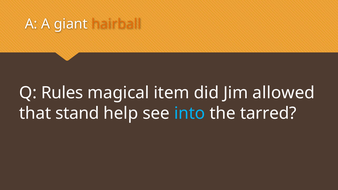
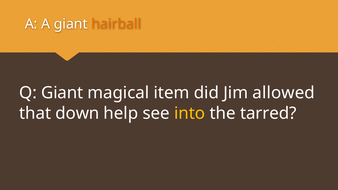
Q Rules: Rules -> Giant
stand: stand -> down
into colour: light blue -> yellow
